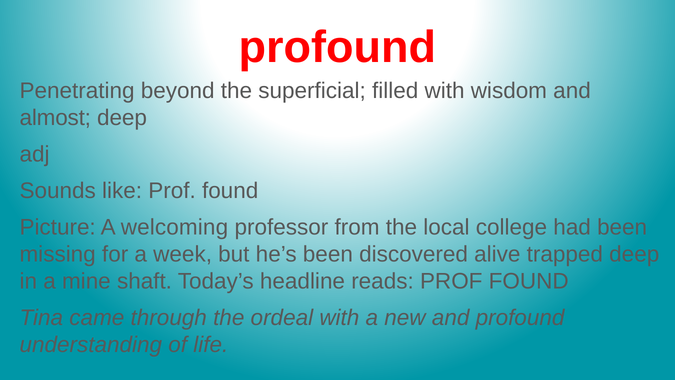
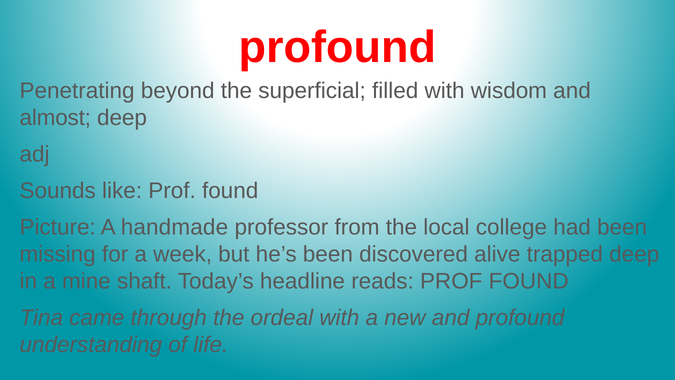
welcoming: welcoming -> handmade
